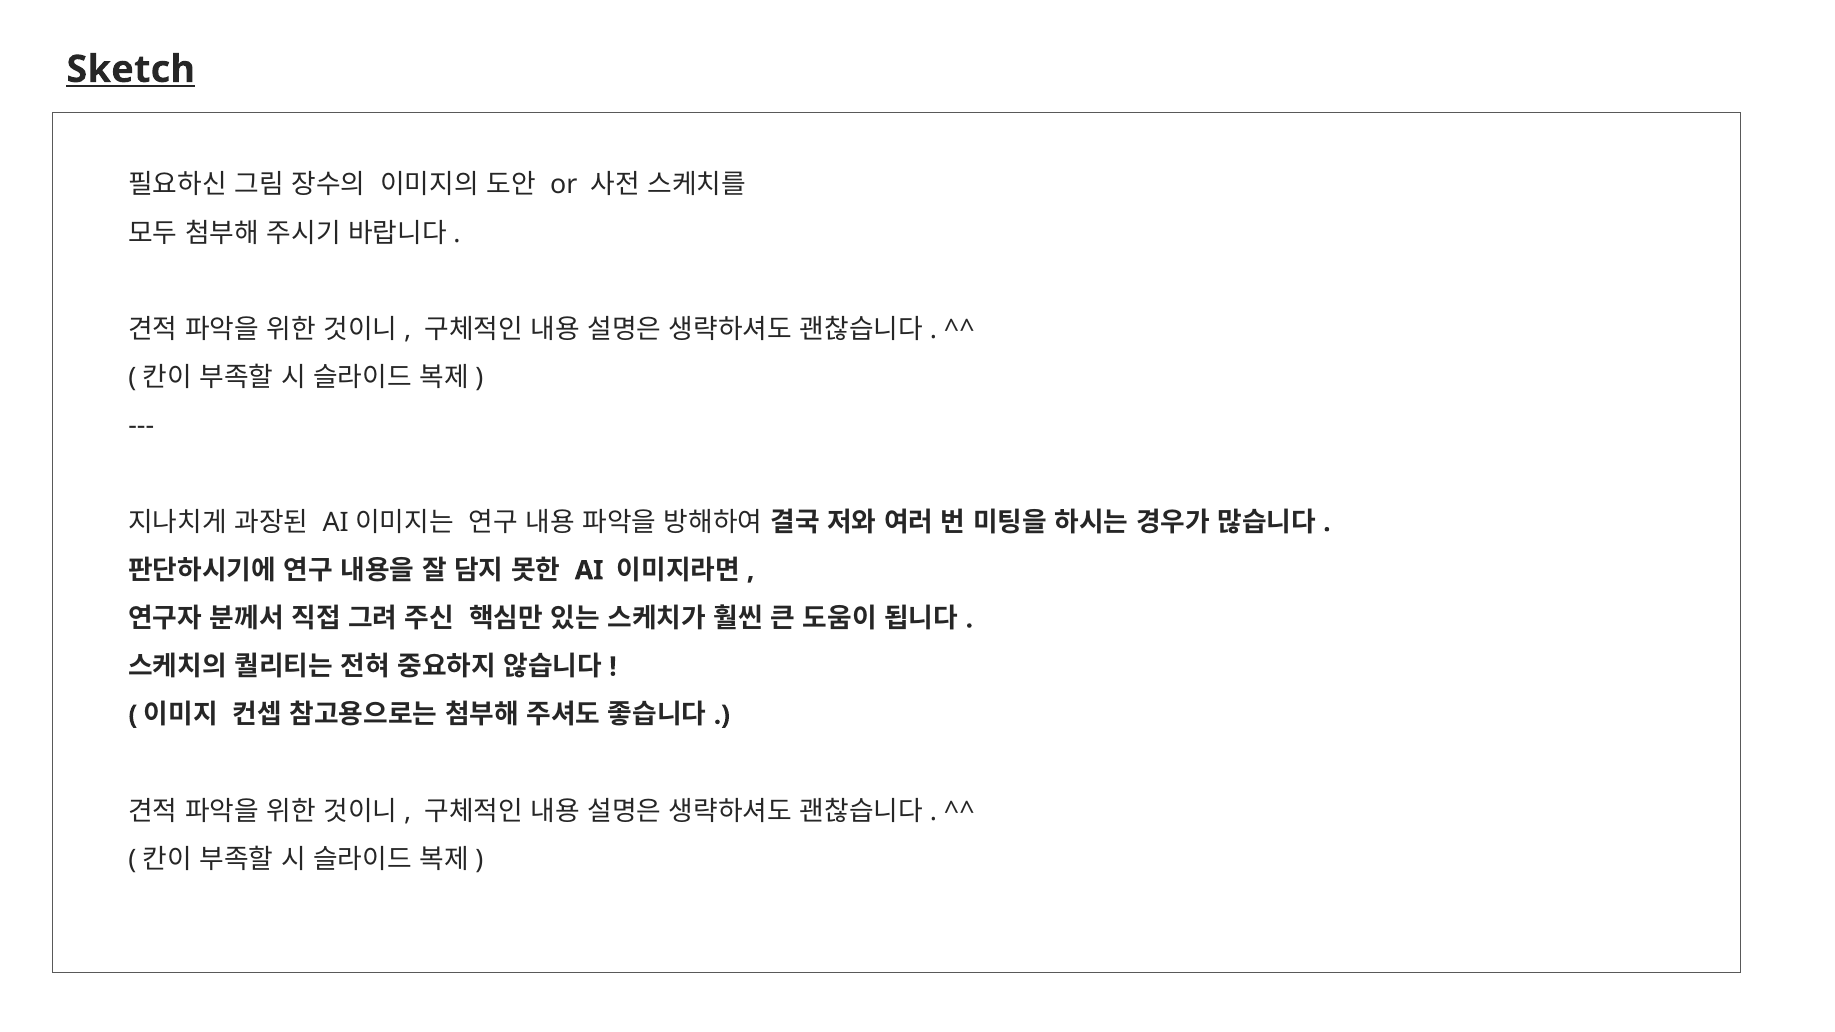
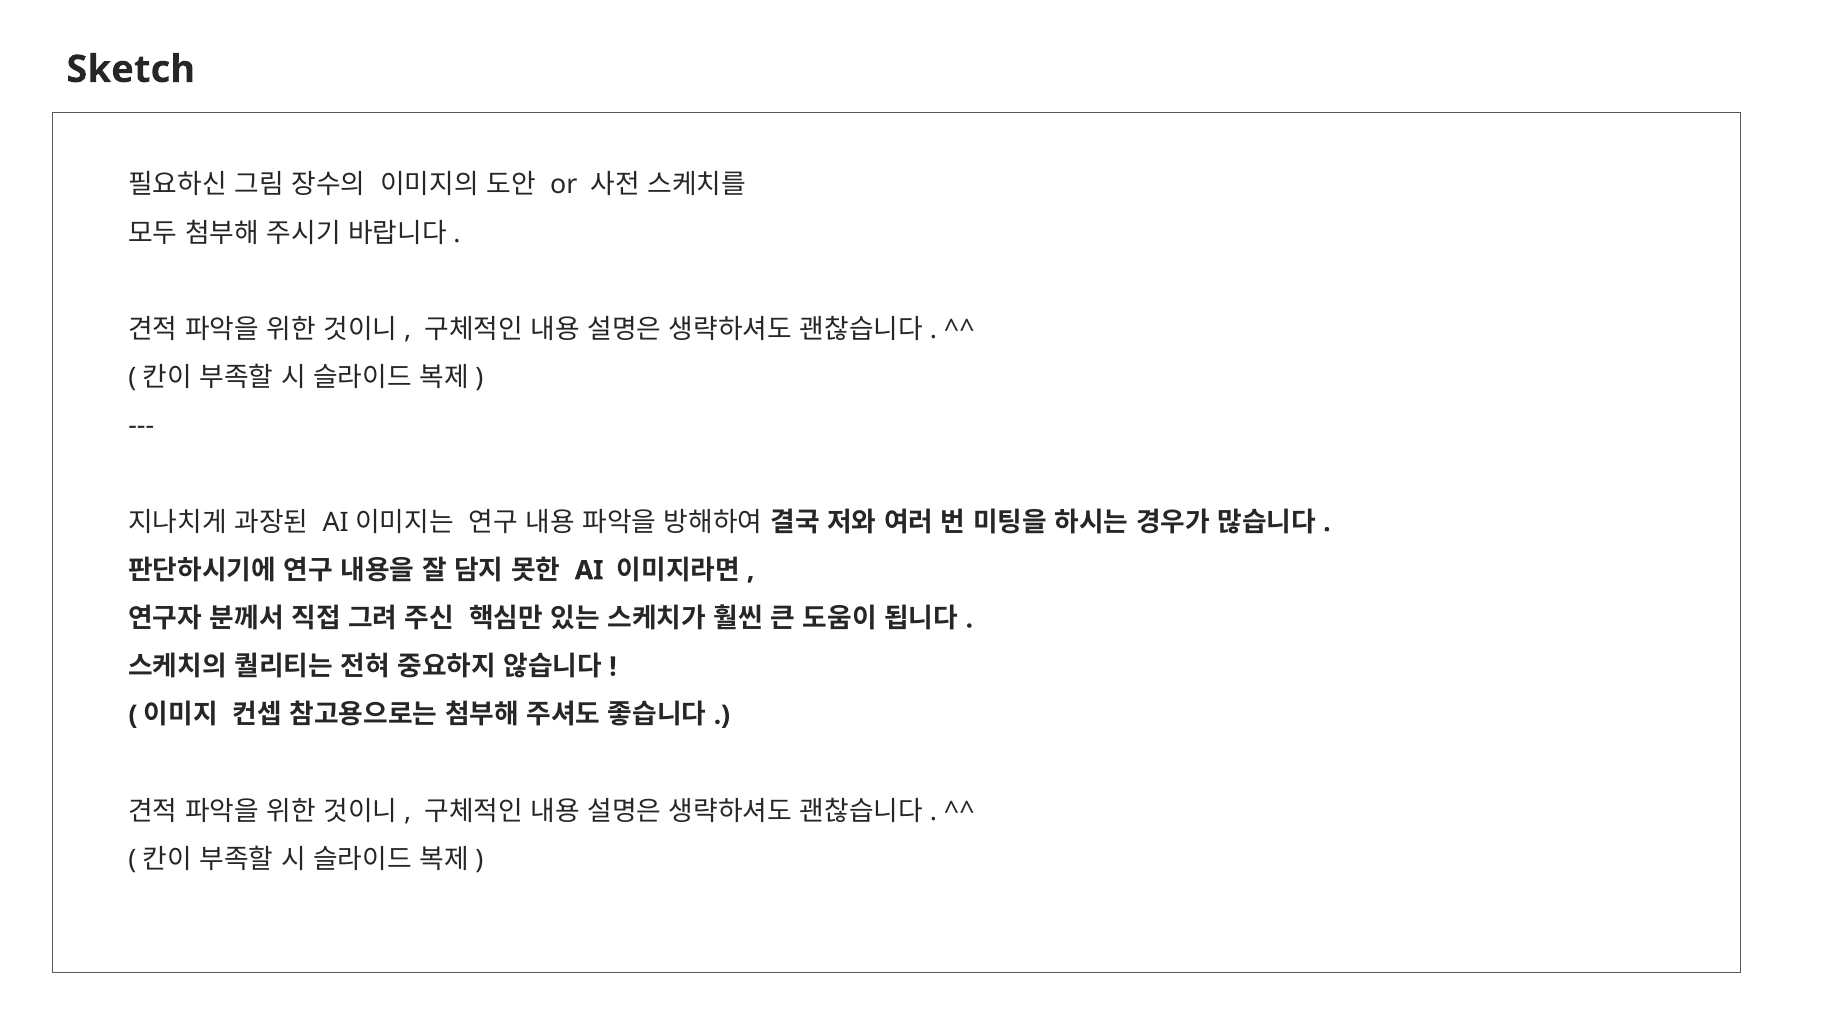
Sketch underline: present -> none
